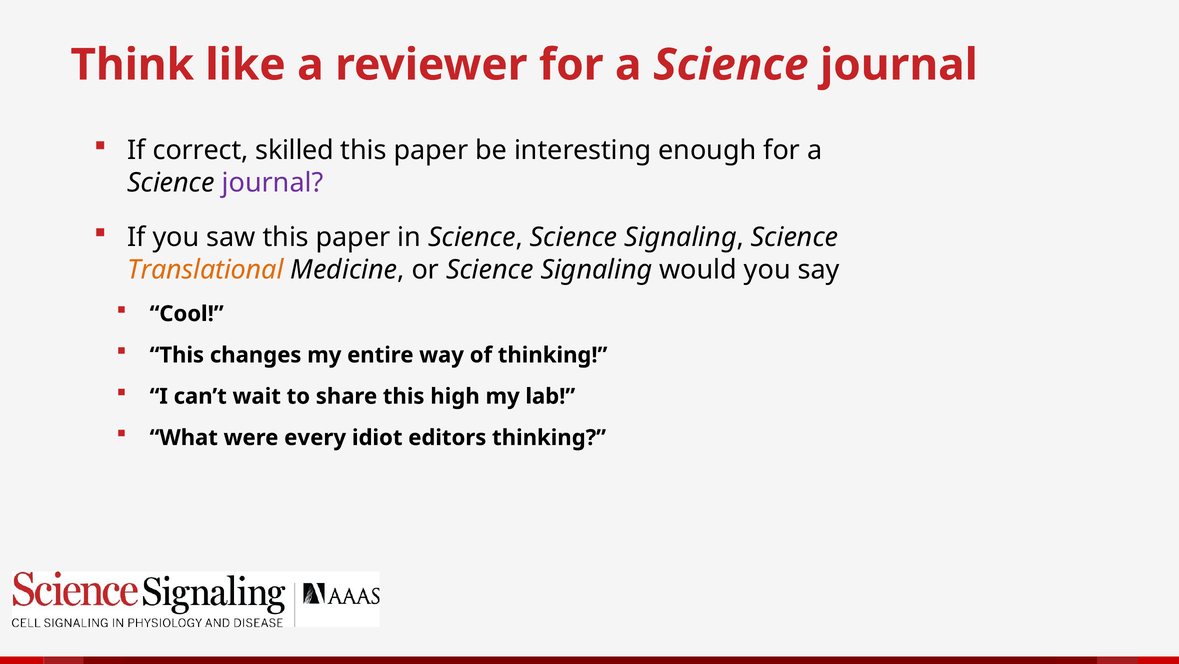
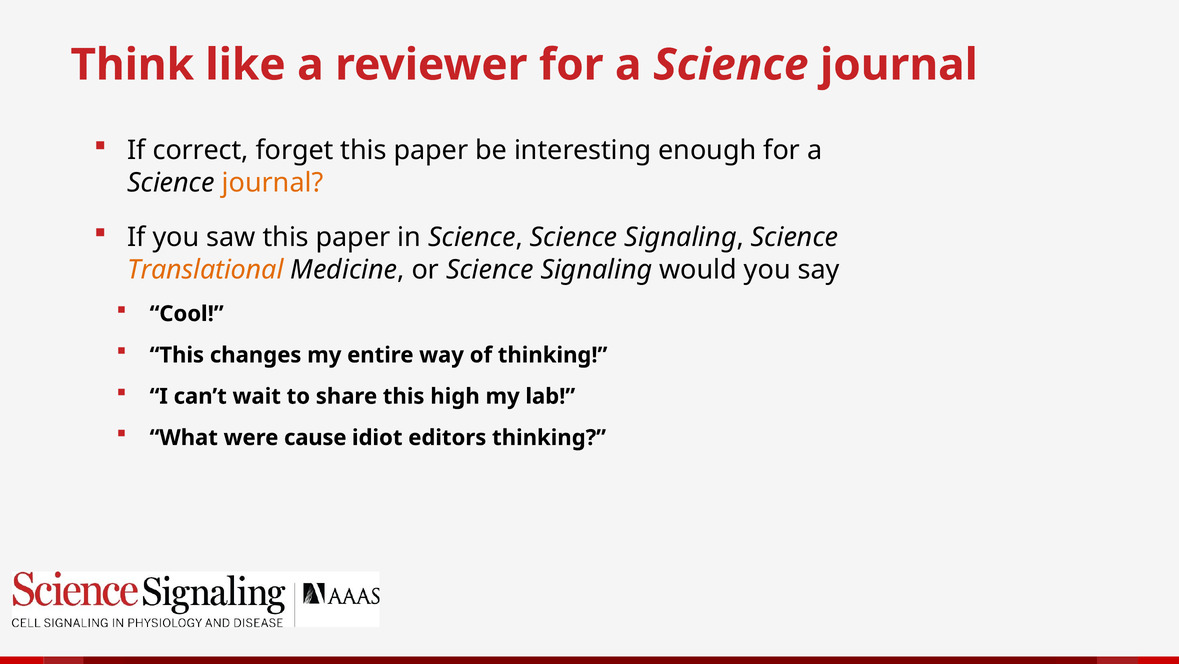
skilled: skilled -> forget
journal at (273, 183) colour: purple -> orange
every: every -> cause
